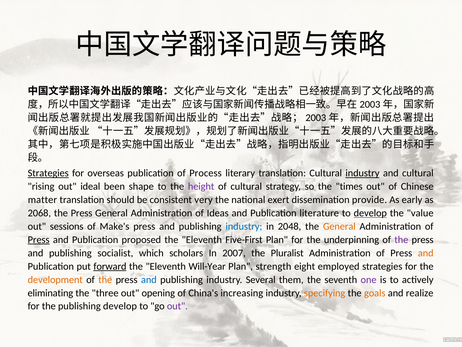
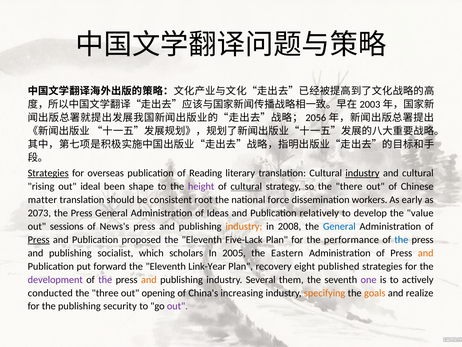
2003: 2003 -> 2056
Process: Process -> Reading
cultural at (246, 186) underline: none -> present
times: times -> there
very: very -> root
exert: exert -> force
provide: provide -> workers
2068: 2068 -> 2073
literature: literature -> relatively
develop at (370, 213) underline: present -> none
Make's: Make's -> News's
industry at (244, 226) colour: blue -> orange
2048: 2048 -> 2008
General at (339, 226) colour: orange -> blue
Five-First: Five-First -> Five-Lack
underpinning: underpinning -> performance
the at (401, 239) colour: purple -> blue
2007: 2007 -> 2005
Pluralist: Pluralist -> Eastern
forward underline: present -> none
Will-Year: Will-Year -> Link-Year
strength: strength -> recovery
employed: employed -> published
development colour: orange -> purple
the at (105, 279) colour: orange -> purple
and at (149, 279) colour: blue -> orange
eliminating: eliminating -> conducted
publishing develop: develop -> security
